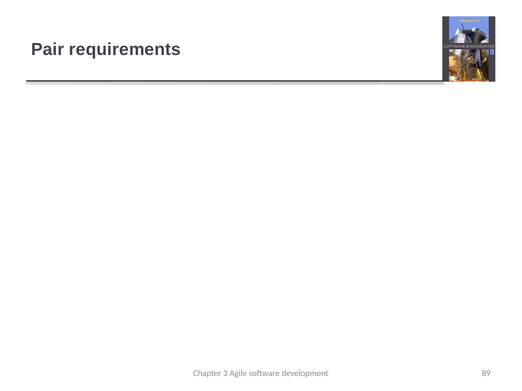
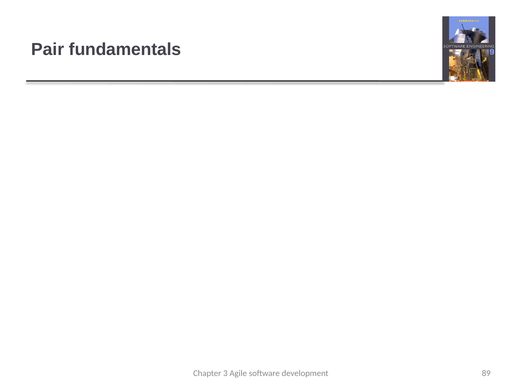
requirements: requirements -> fundamentals
